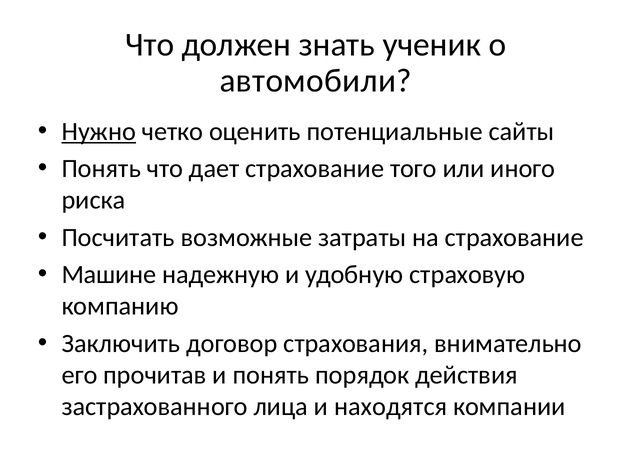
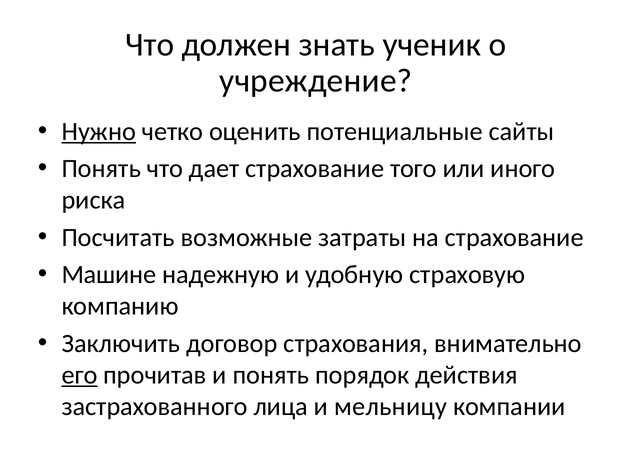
автомобили: автомобили -> учреждение
его underline: none -> present
находятся: находятся -> мельницу
